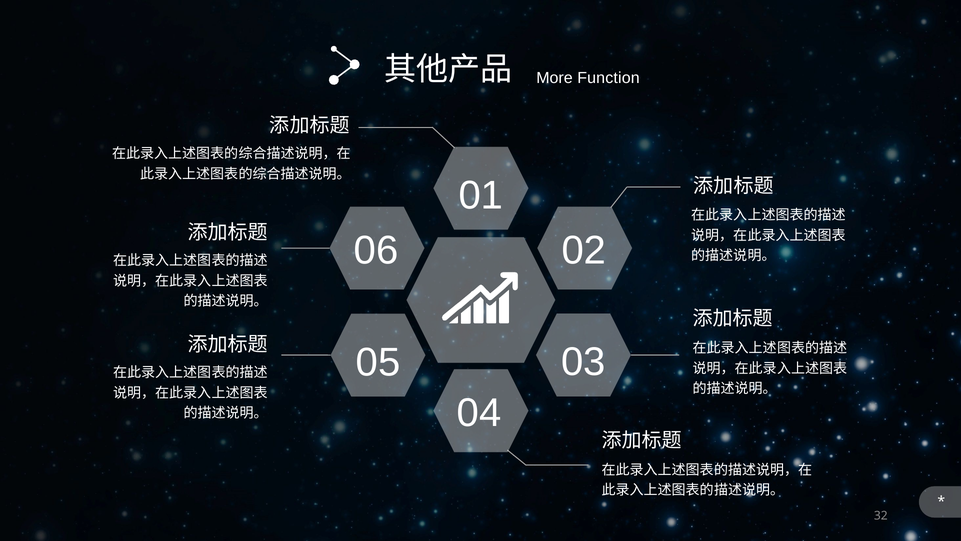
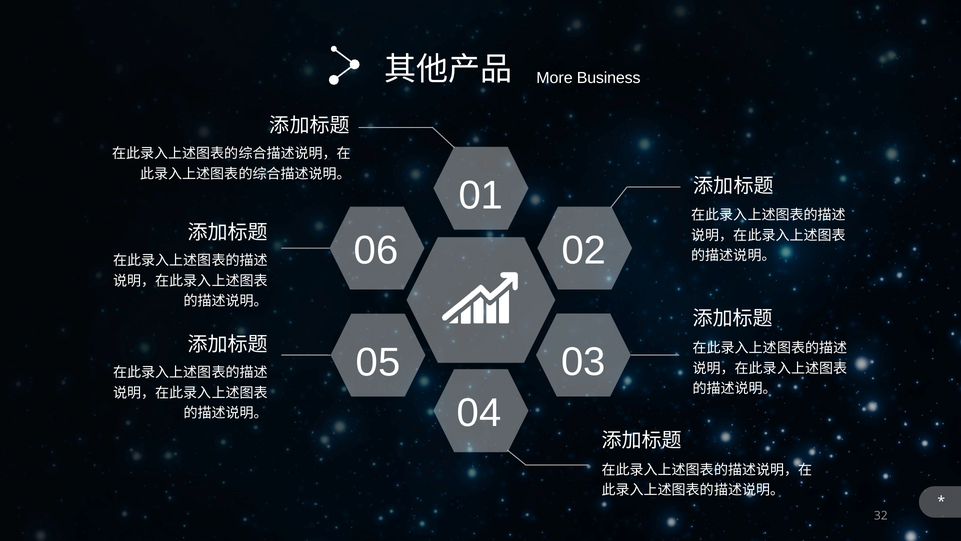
Function: Function -> Business
